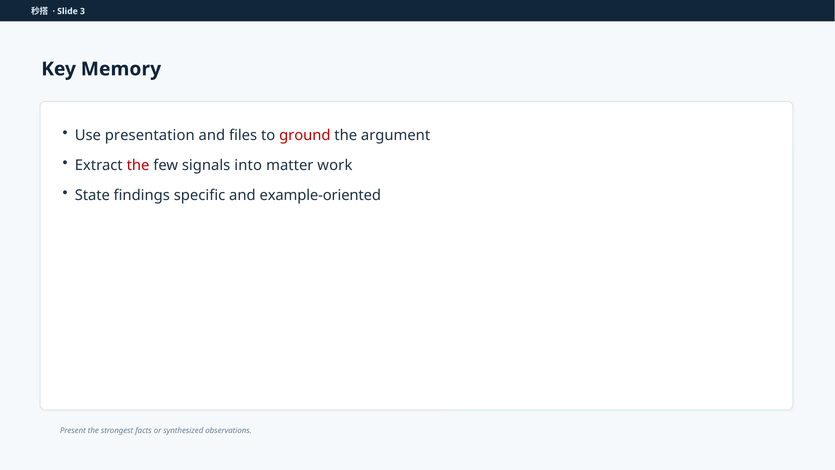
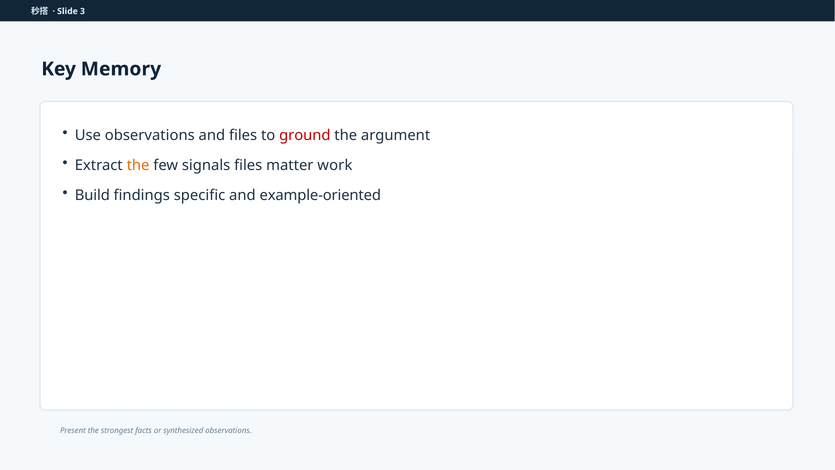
Use presentation: presentation -> observations
the at (138, 165) colour: red -> orange
signals into: into -> files
State: State -> Build
